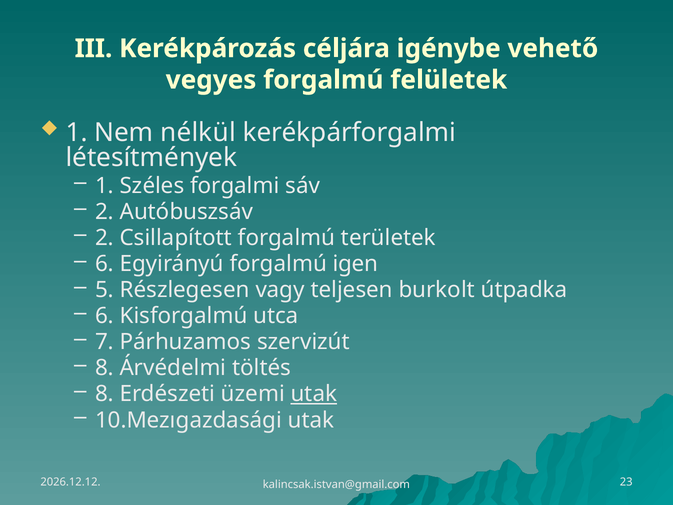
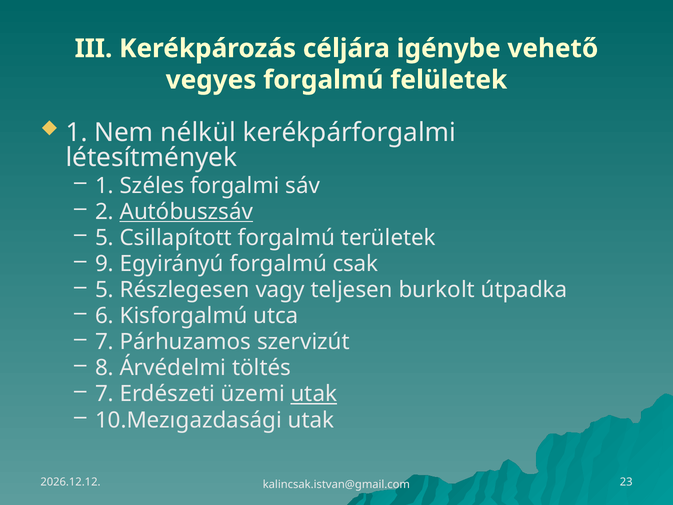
Autóbuszsáv underline: none -> present
2 at (104, 238): 2 -> 5
6 at (104, 264): 6 -> 9
igen: igen -> csak
8 at (104, 394): 8 -> 7
